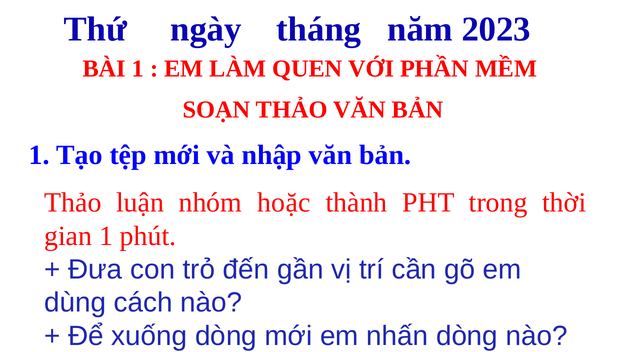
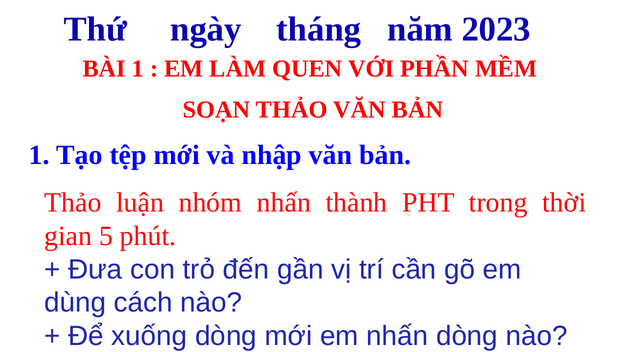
nhóm hoặc: hoặc -> nhấn
gian 1: 1 -> 5
